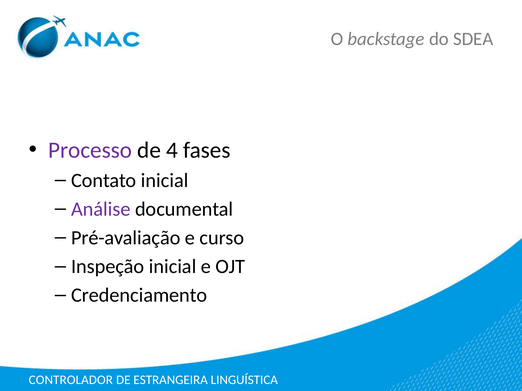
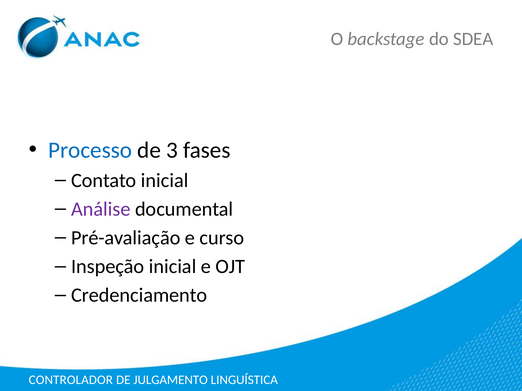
Processo colour: purple -> blue
4: 4 -> 3
ESTRANGEIRA: ESTRANGEIRA -> JULGAMENTO
